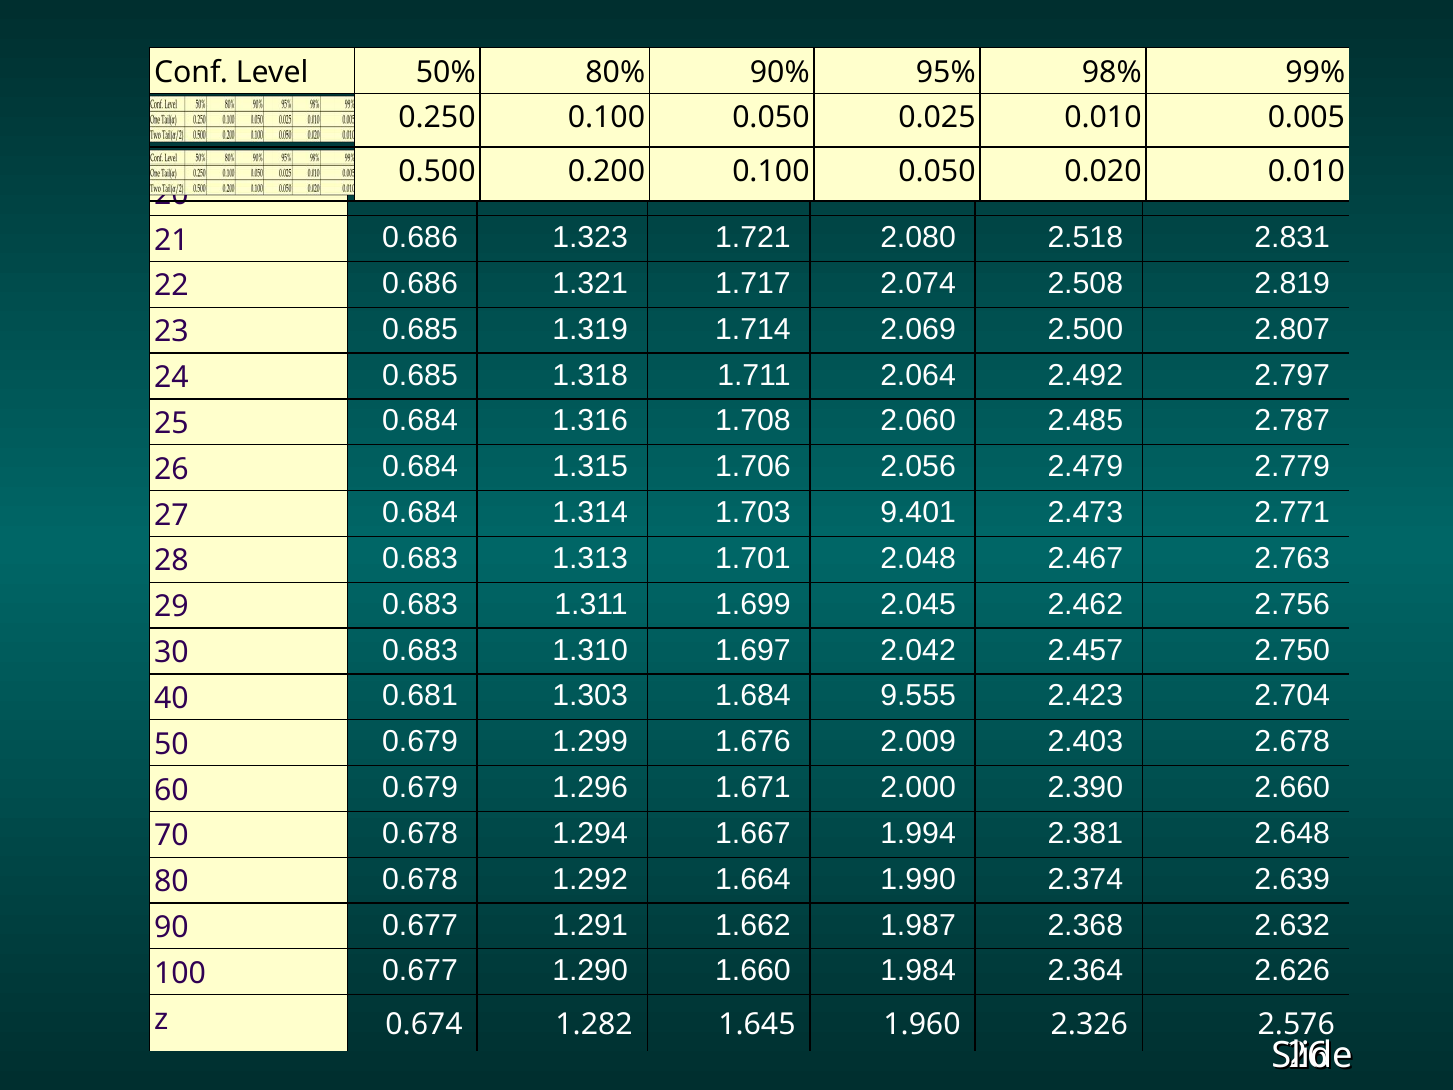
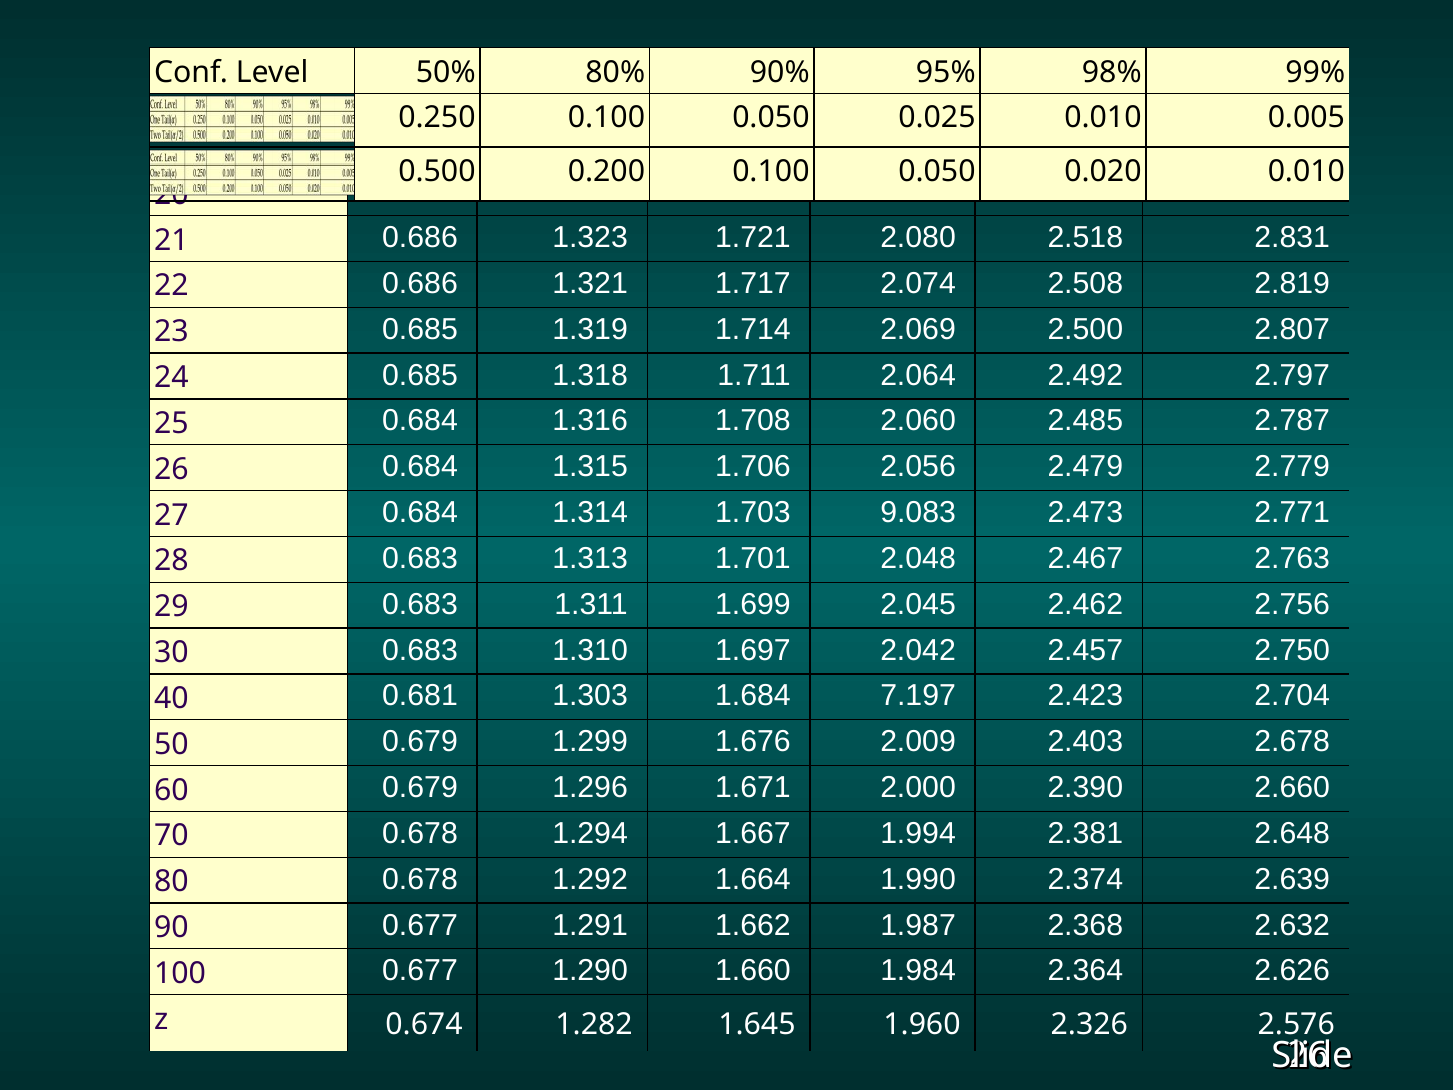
9.401: 9.401 -> 9.083
9.555: 9.555 -> 7.197
